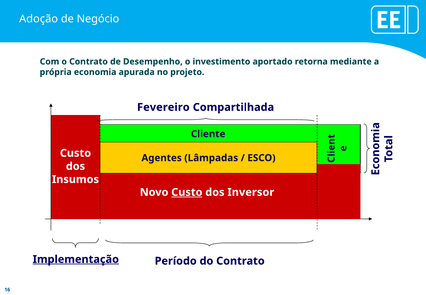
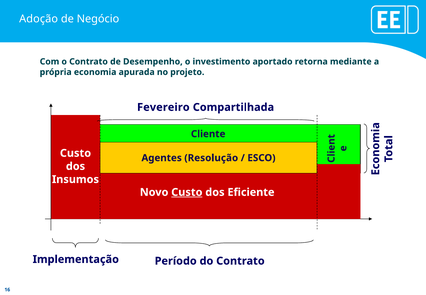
Lâmpadas: Lâmpadas -> Resolução
Inversor: Inversor -> Eficiente
Implementação underline: present -> none
